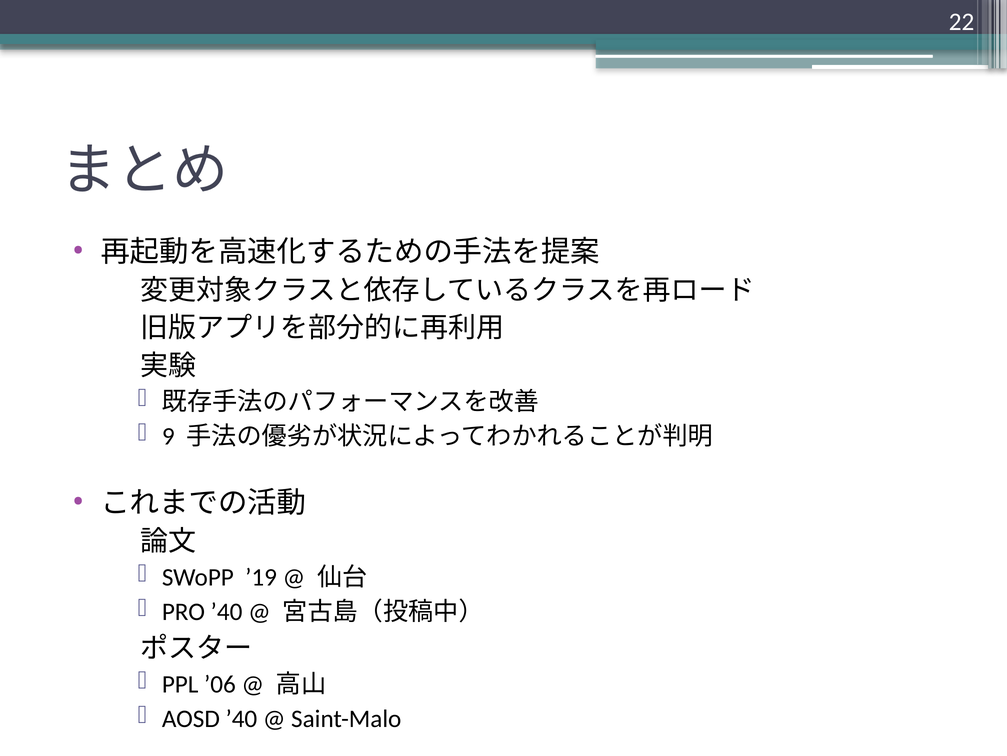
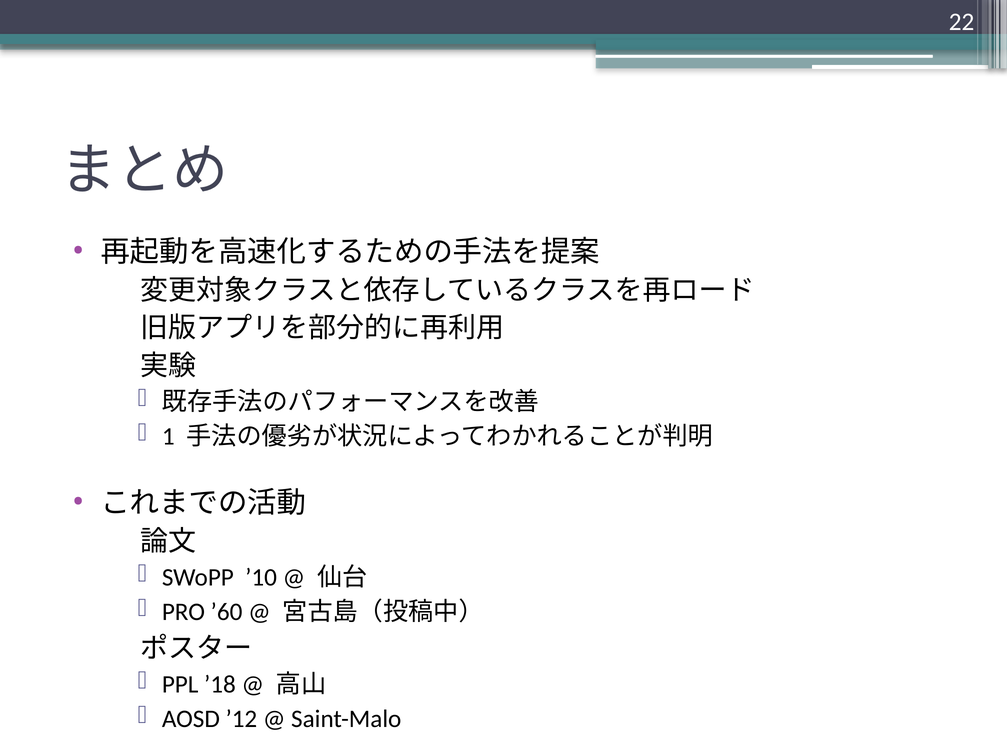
9: 9 -> 1
’19: ’19 -> ’10
PRO ’40: ’40 -> ’60
’06: ’06 -> ’18
AOSD ’40: ’40 -> ’12
